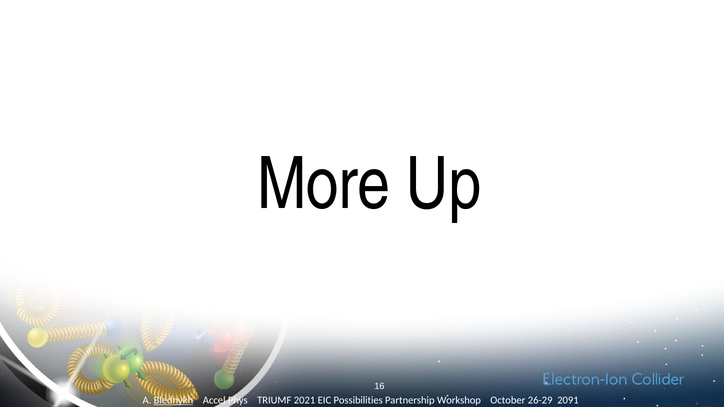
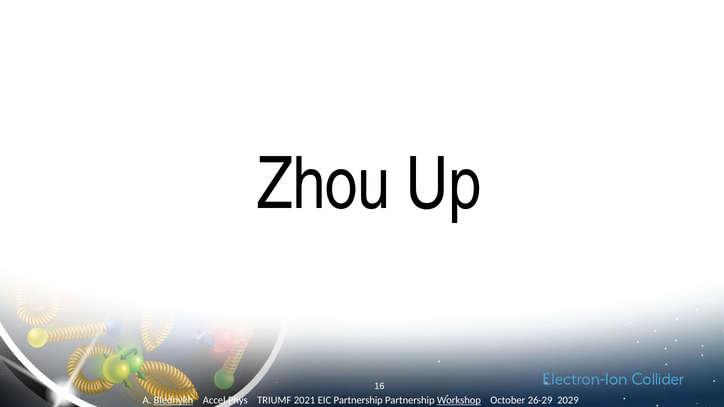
More: More -> Zhou
EIC Possibilities: Possibilities -> Partnership
Workshop underline: none -> present
2091: 2091 -> 2029
